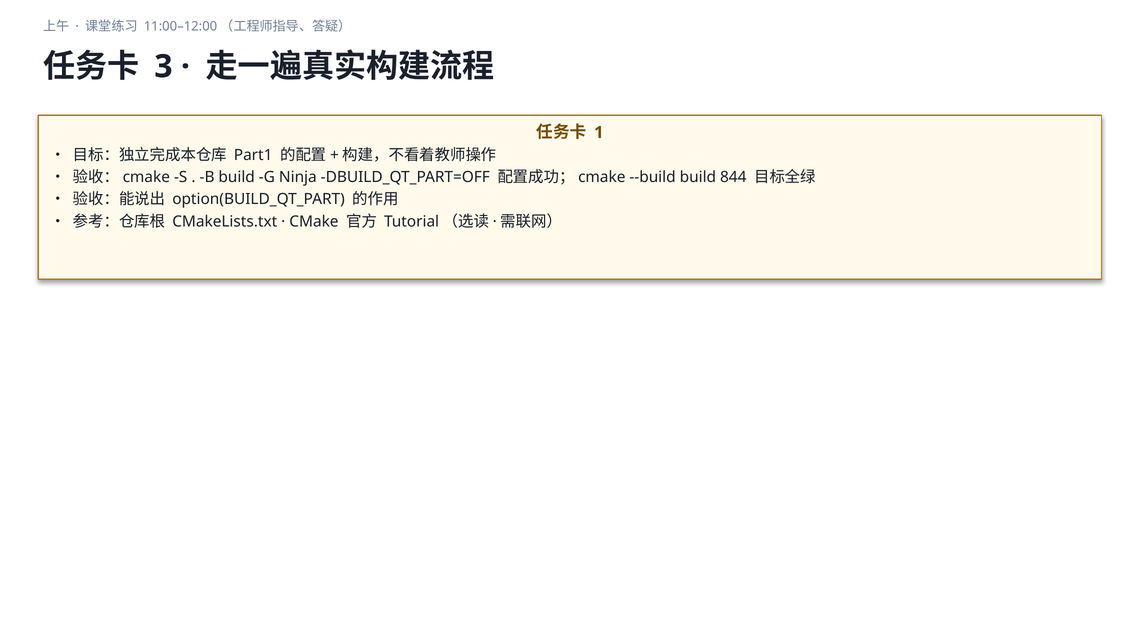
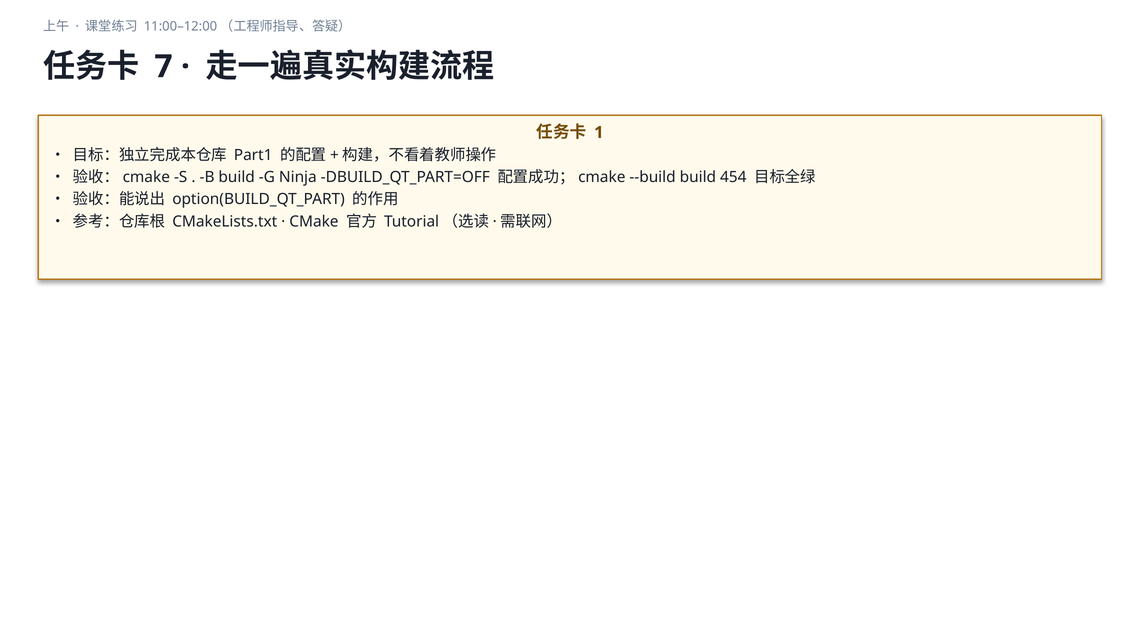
3: 3 -> 7
844: 844 -> 454
